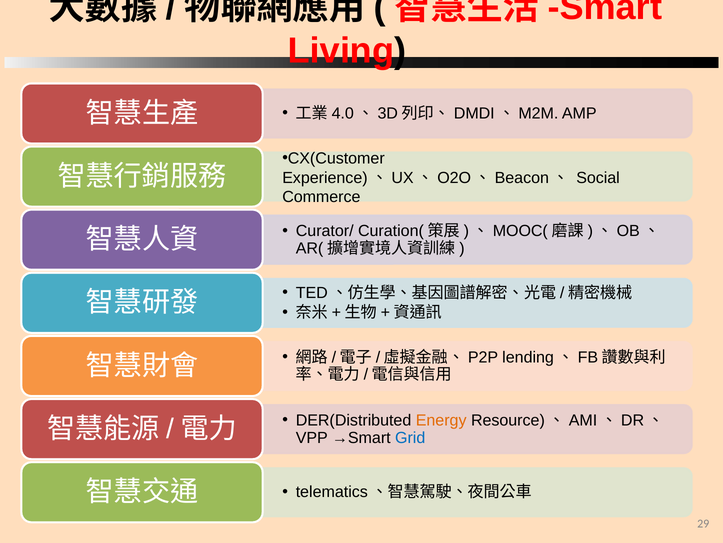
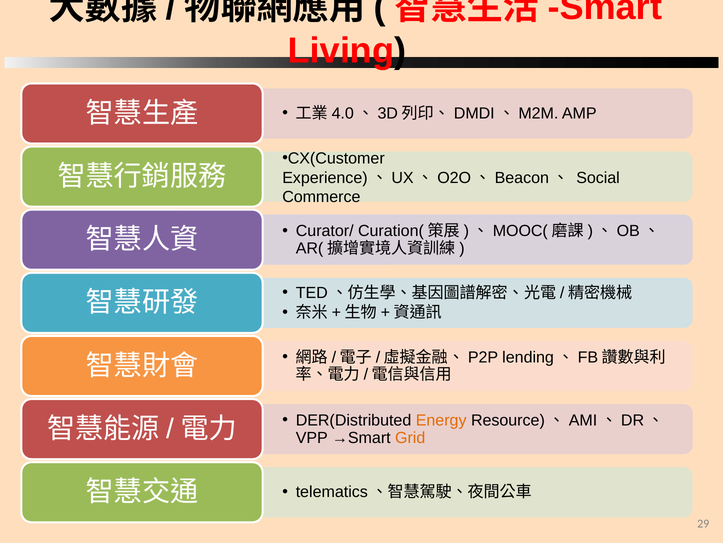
Grid colour: blue -> orange
